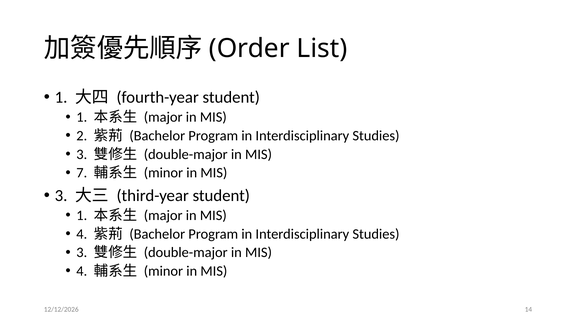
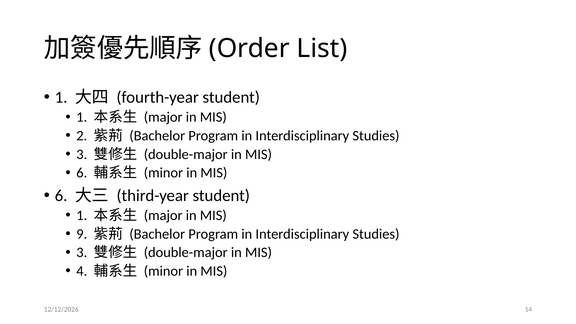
7 at (82, 173): 7 -> 6
3 at (61, 196): 3 -> 6
4 at (82, 234): 4 -> 9
